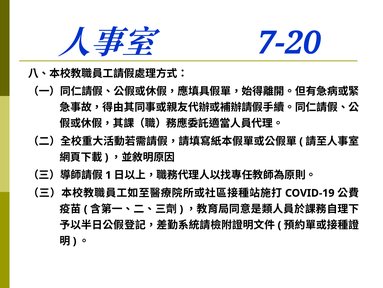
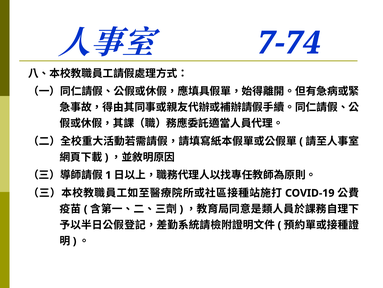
7-20: 7-20 -> 7-74
